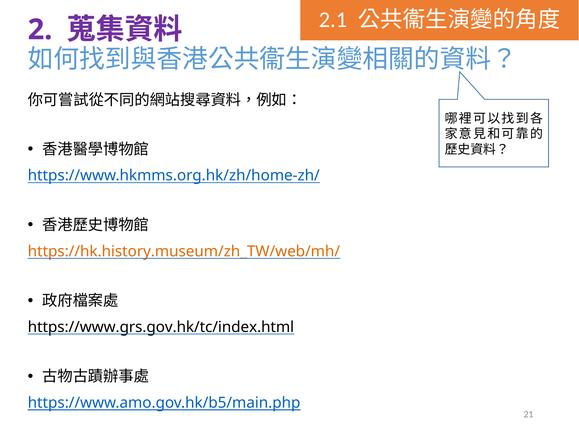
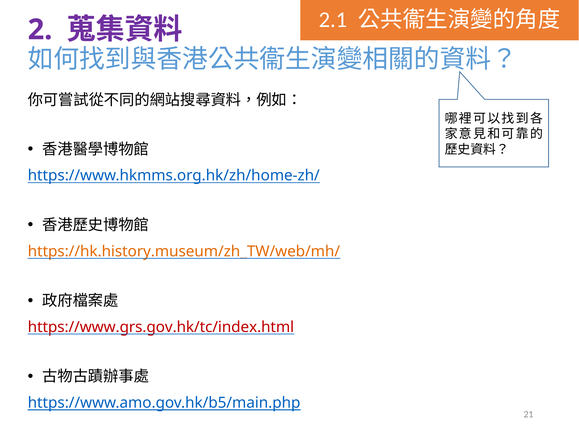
https://www.grs.gov.hk/tc/index.html colour: black -> red
